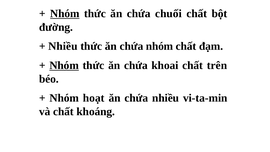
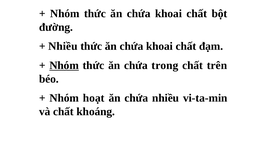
Nhóm at (65, 14) underline: present -> none
chuối at (168, 14): chuối -> khoai
nhóm at (160, 46): nhóm -> khoai
khoai: khoai -> trong
